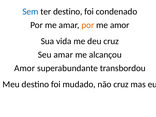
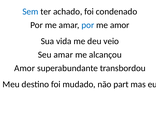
ter destino: destino -> achado
por at (88, 25) colour: orange -> blue
deu cruz: cruz -> veio
não cruz: cruz -> part
